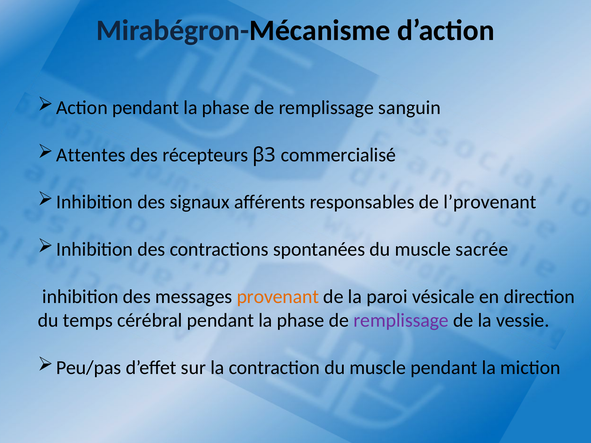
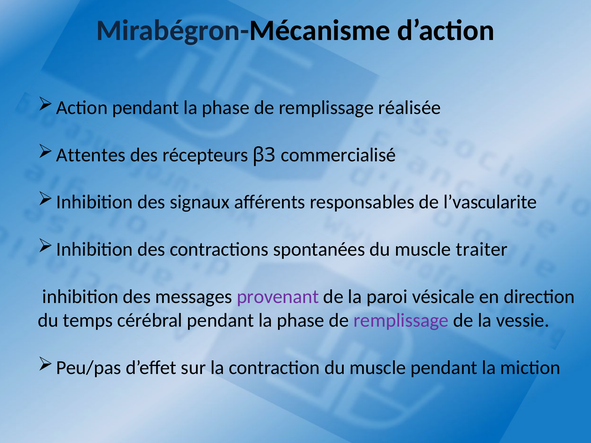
sanguin: sanguin -> réalisée
l’provenant: l’provenant -> l’vascularite
sacrée: sacrée -> traiter
provenant colour: orange -> purple
